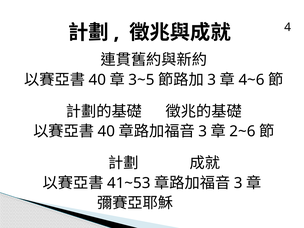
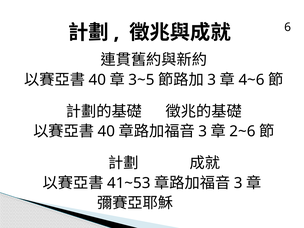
4: 4 -> 6
